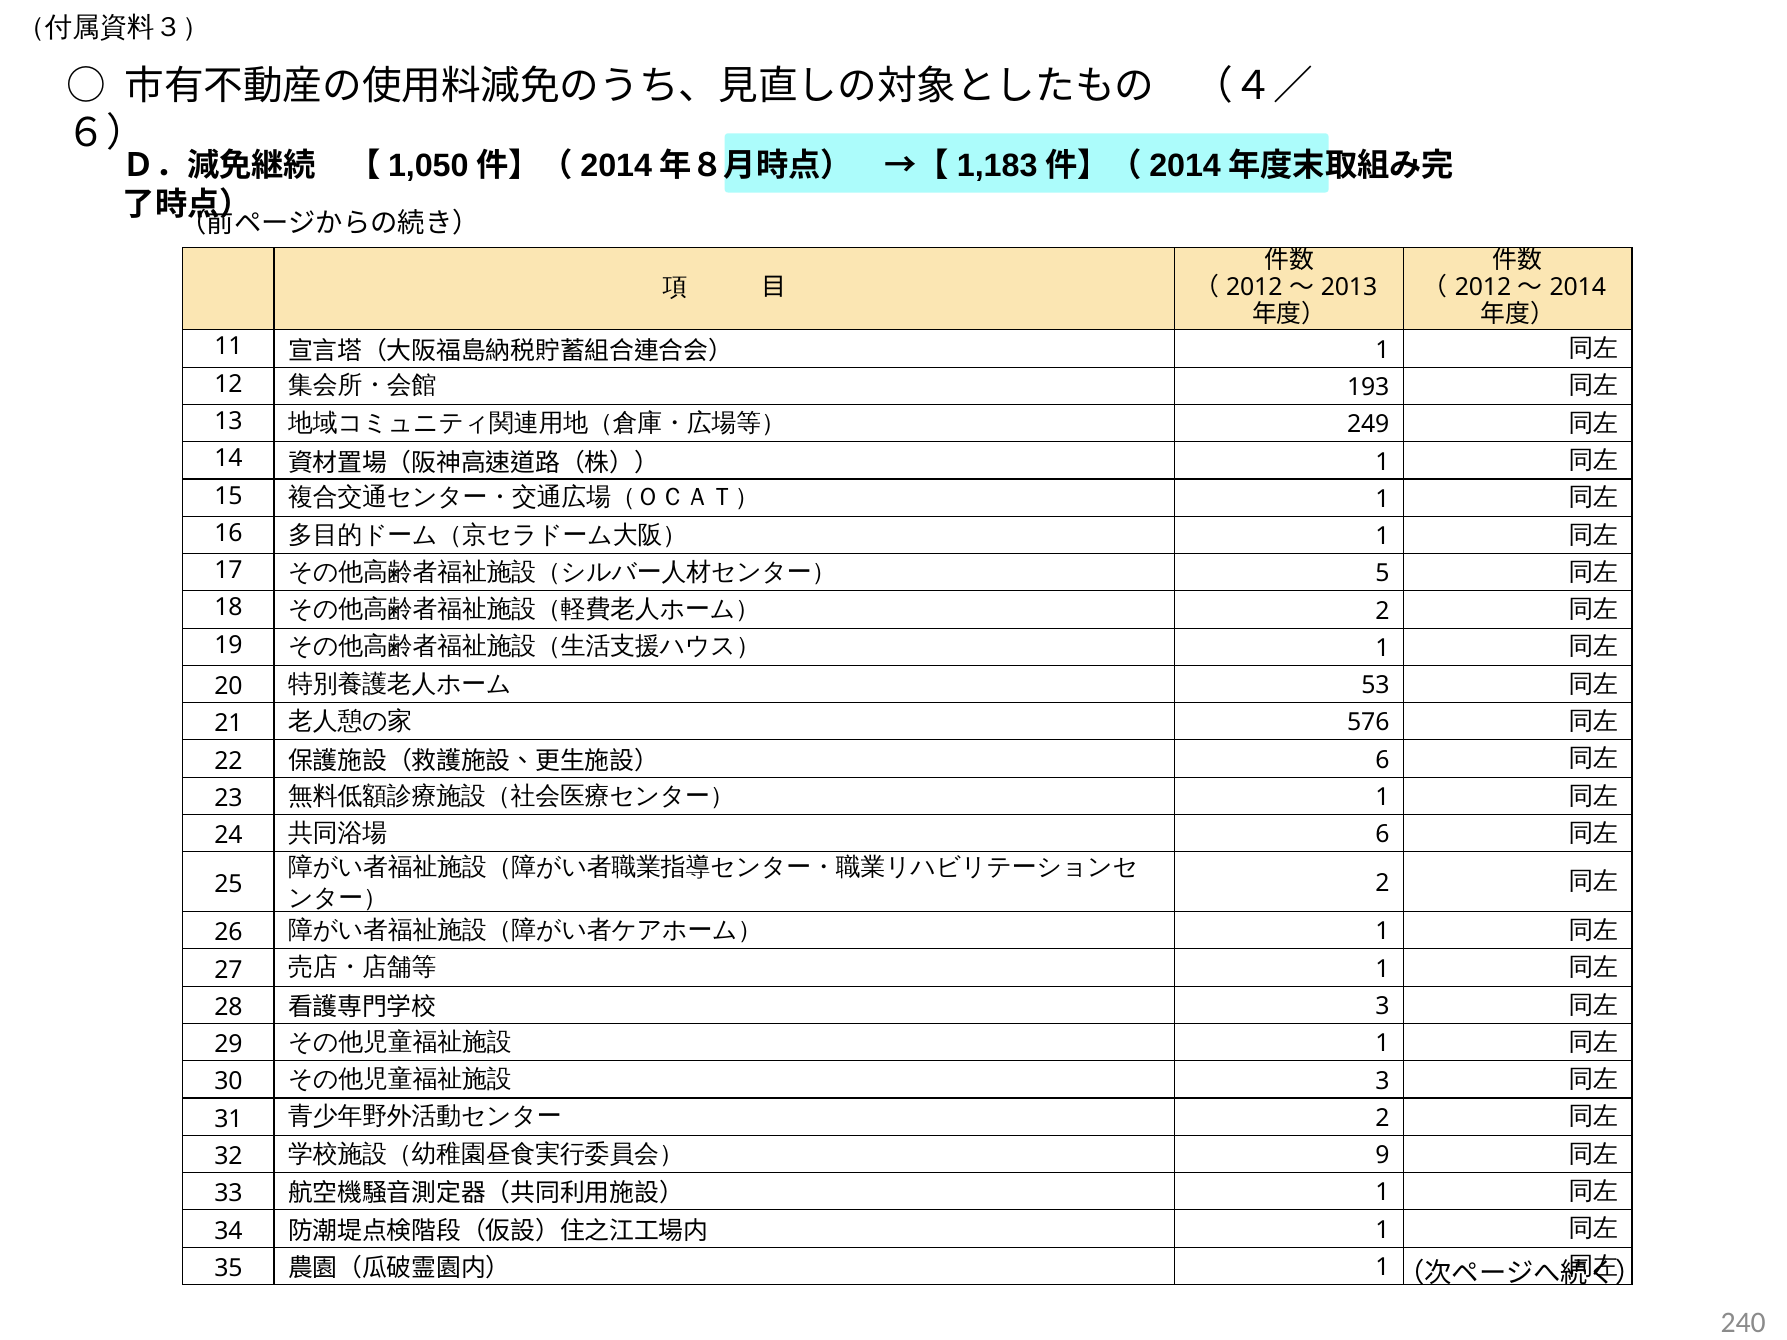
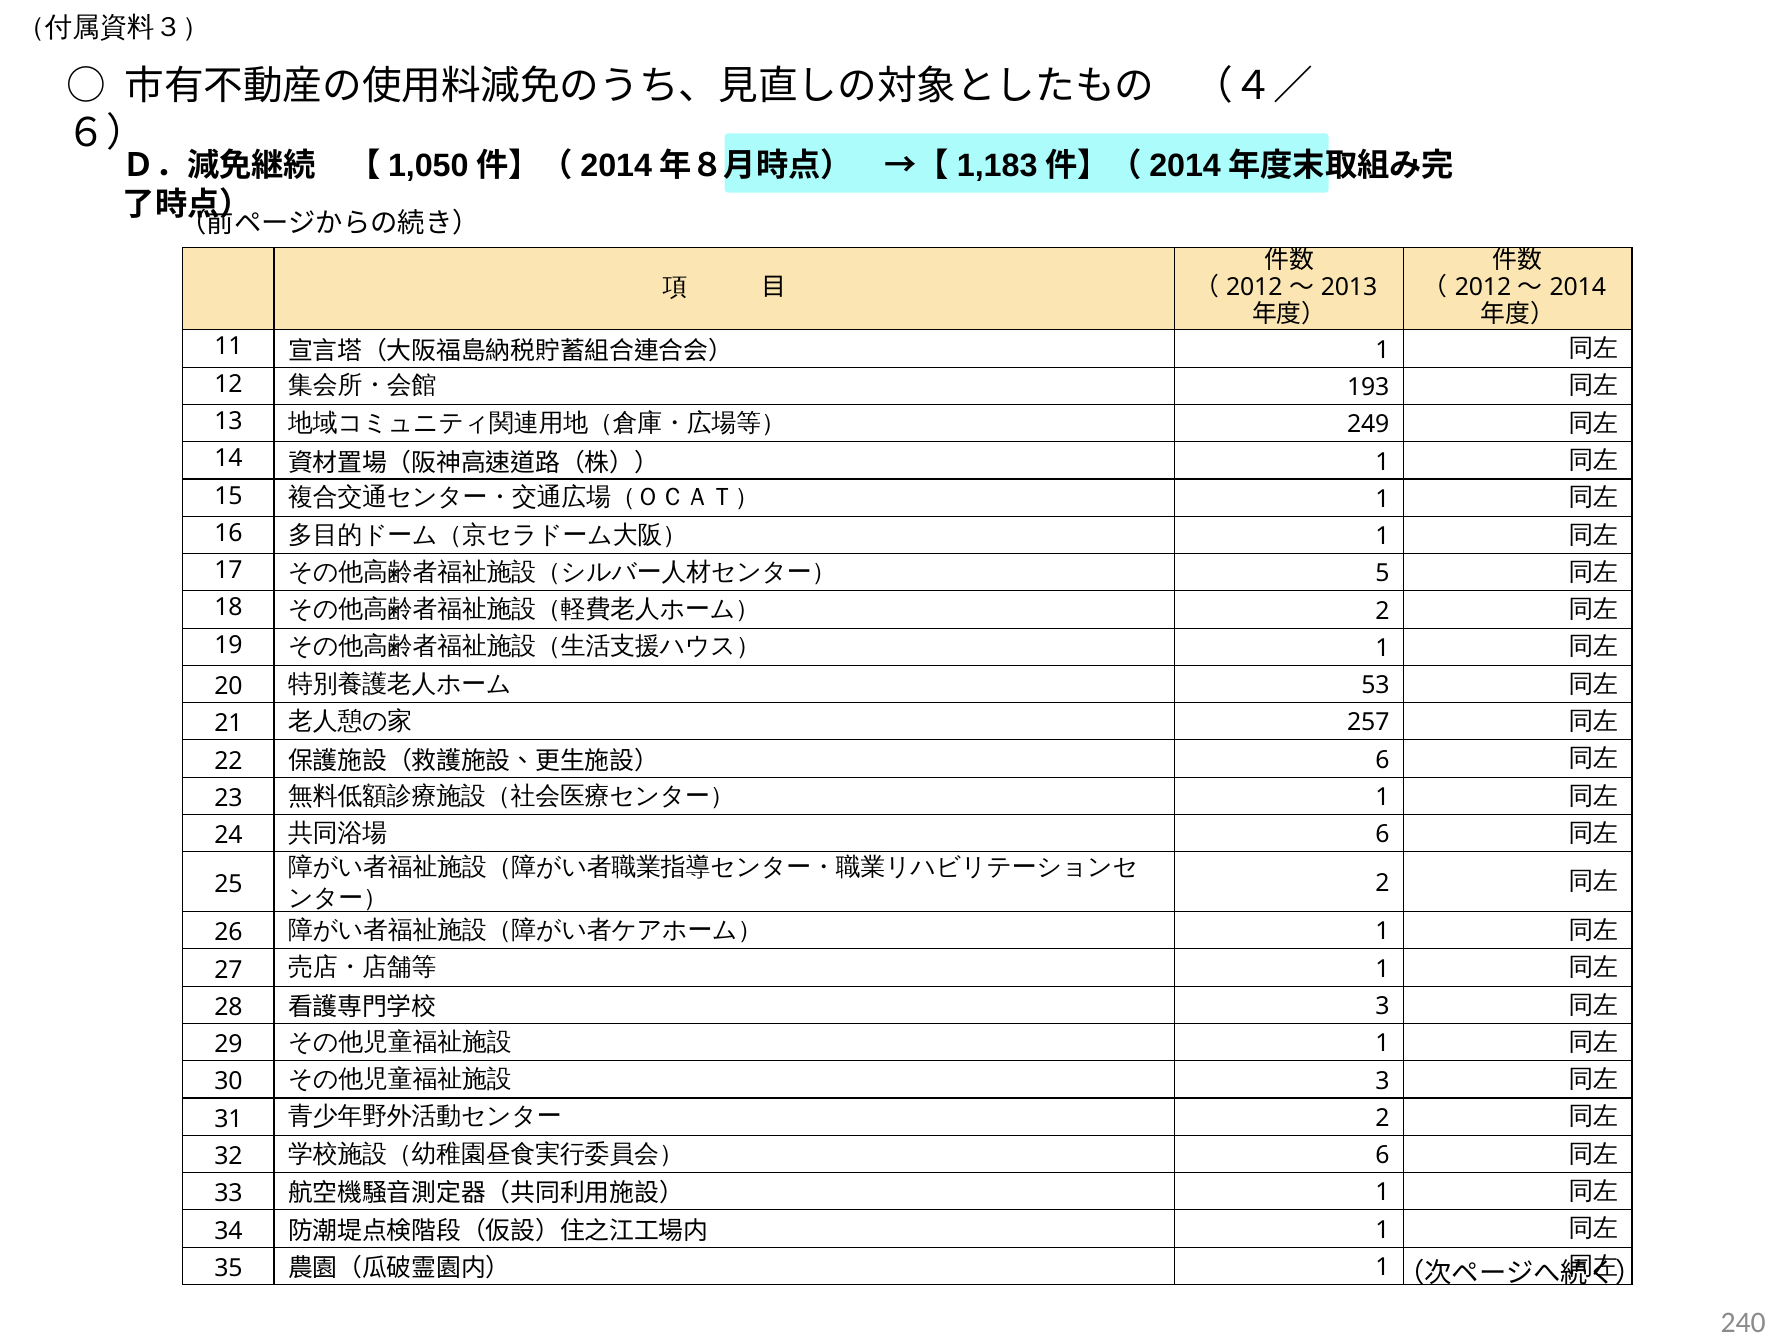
576: 576 -> 257
9 at (1383, 1156): 9 -> 6
